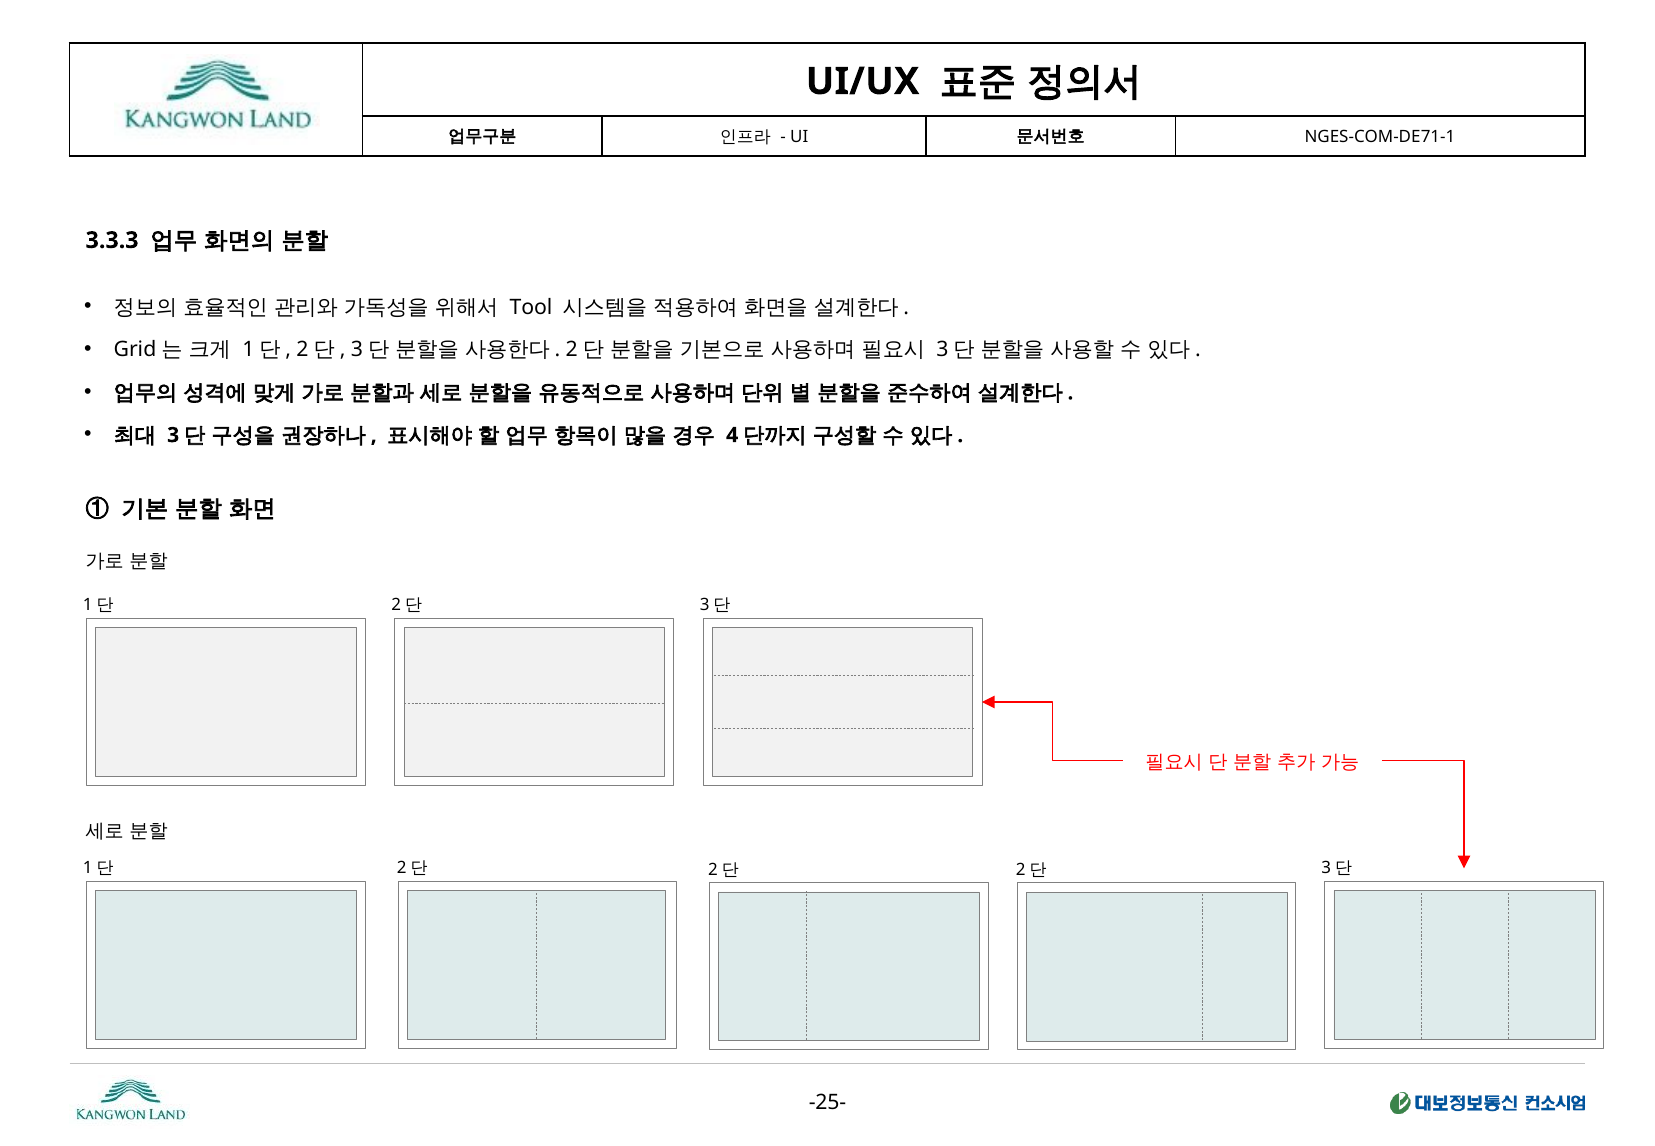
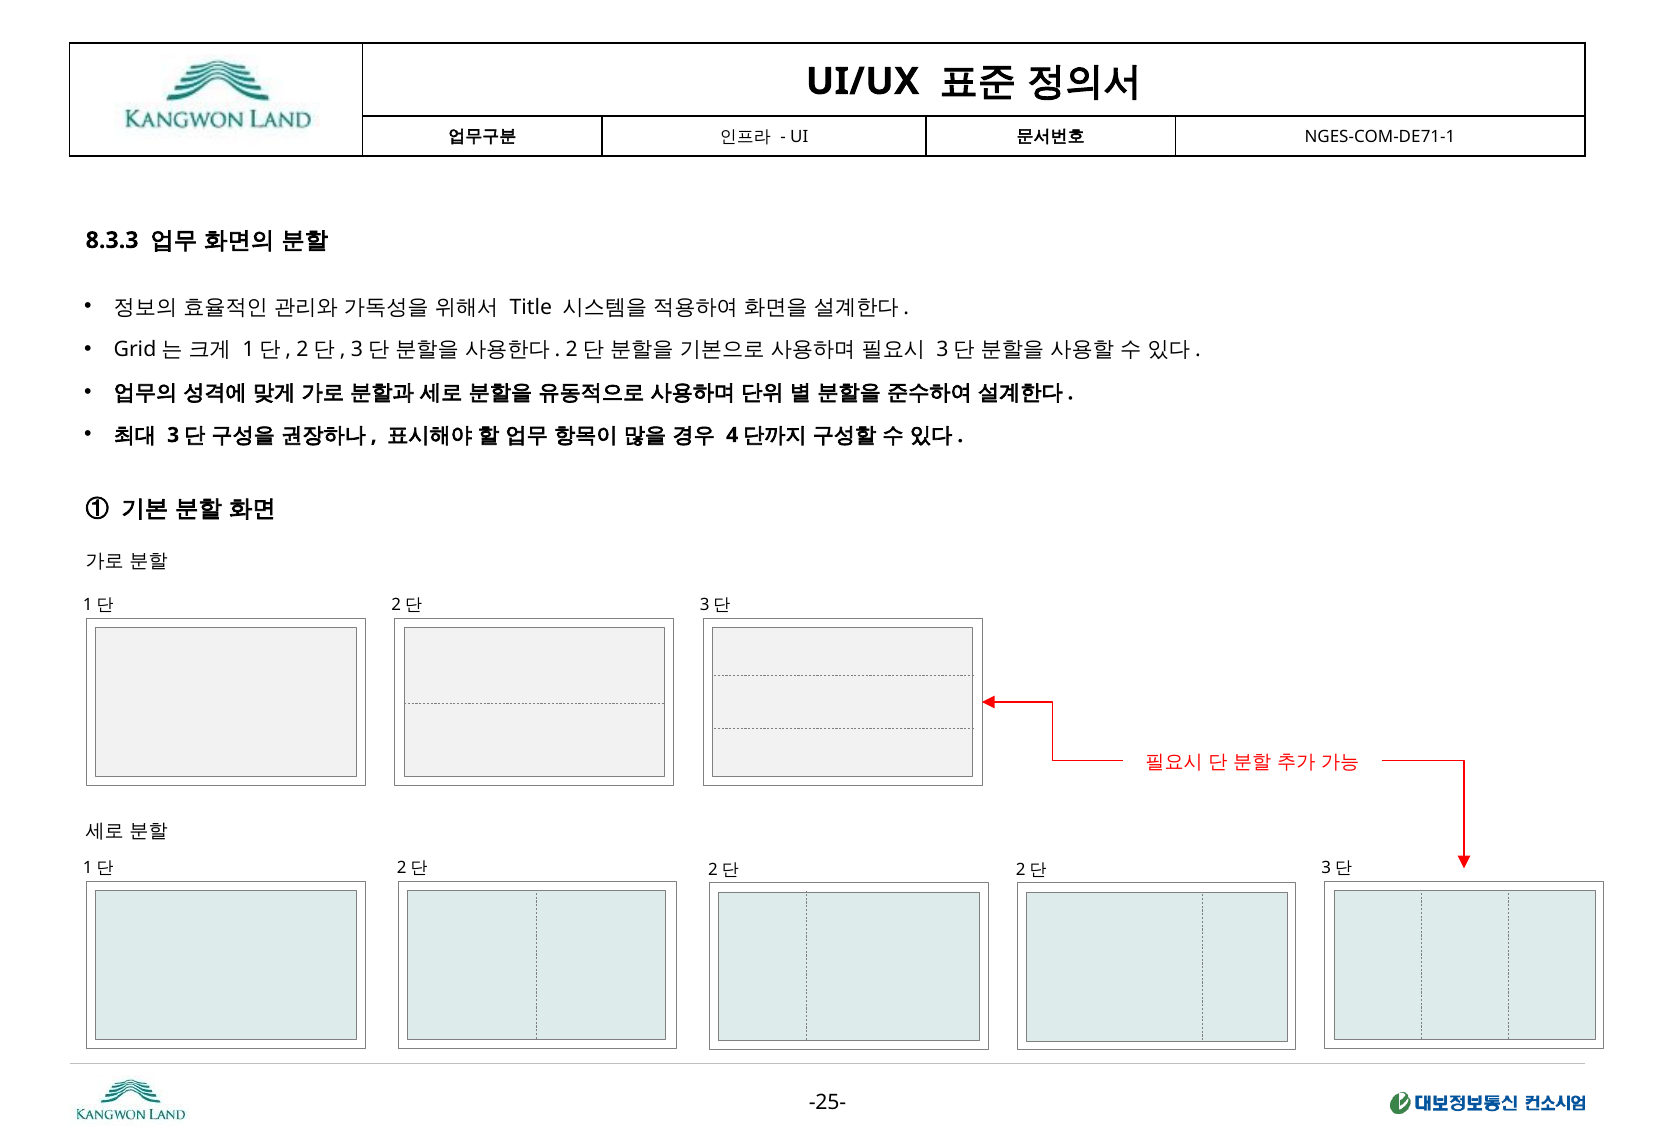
3.3.3: 3.3.3 -> 8.3.3
Tool: Tool -> Title
